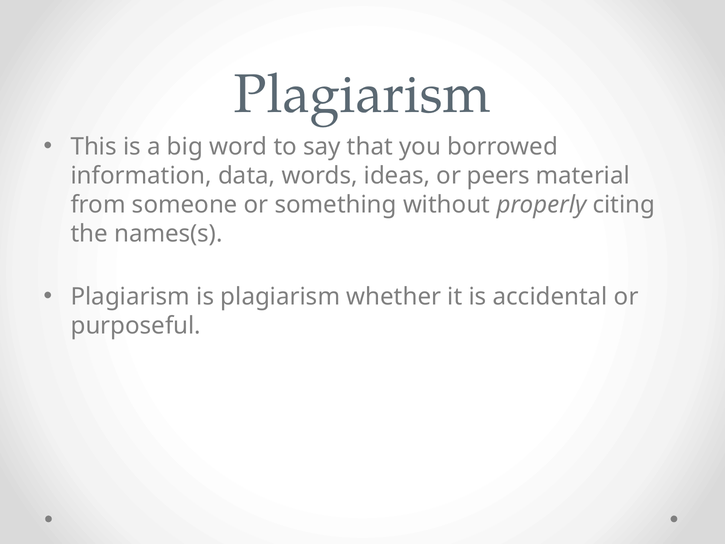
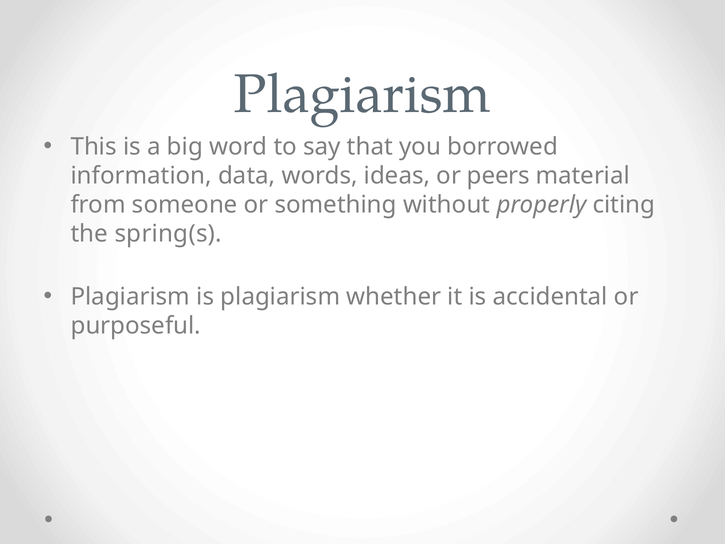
names(s: names(s -> spring(s
